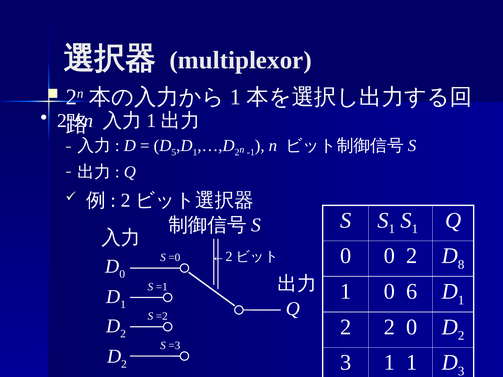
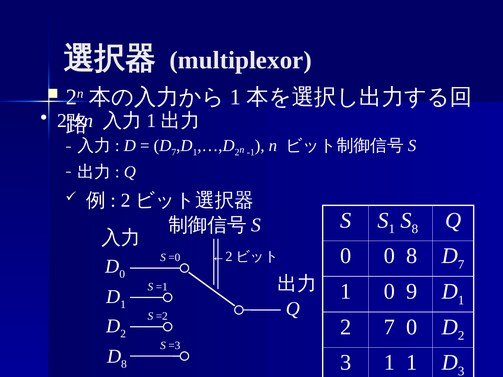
5 at (174, 152): 5 -> 7
1 S 1: 1 -> 8
0 2: 2 -> 8
8 at (461, 265): 8 -> 7
6: 6 -> 9
2 2: 2 -> 7
2 at (124, 364): 2 -> 8
